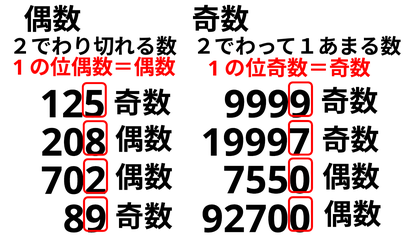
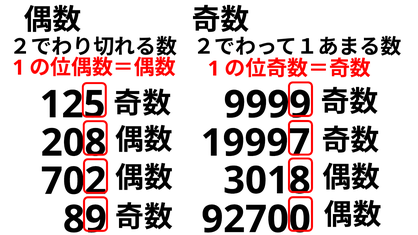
7550: 7550 -> 3018
